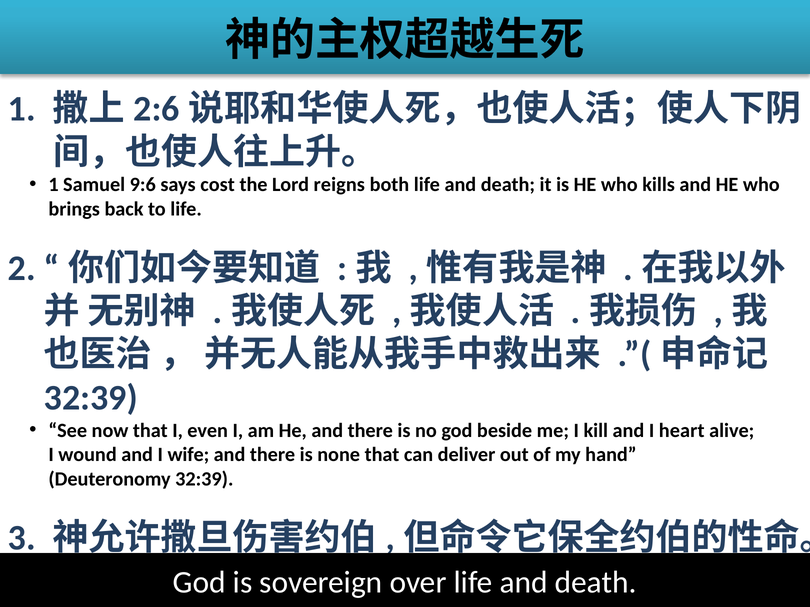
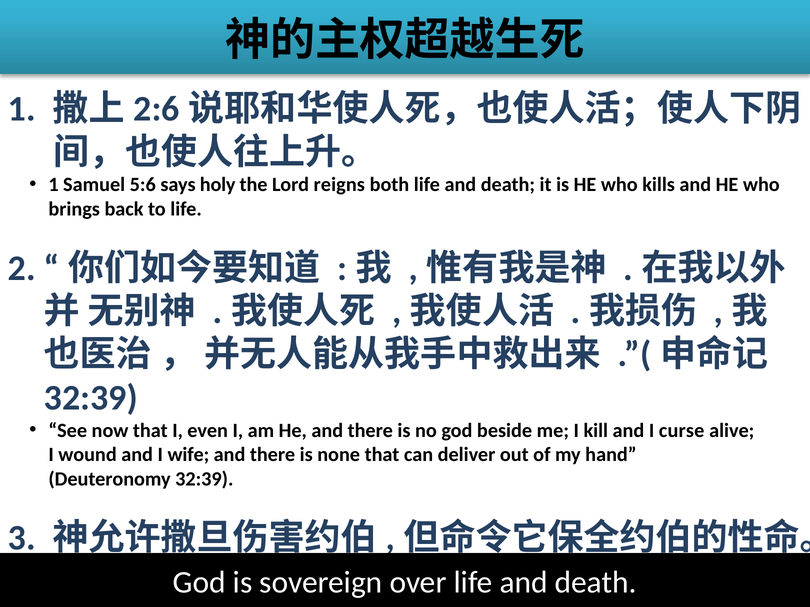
9:6: 9:6 -> 5:6
cost: cost -> holy
heart: heart -> curse
